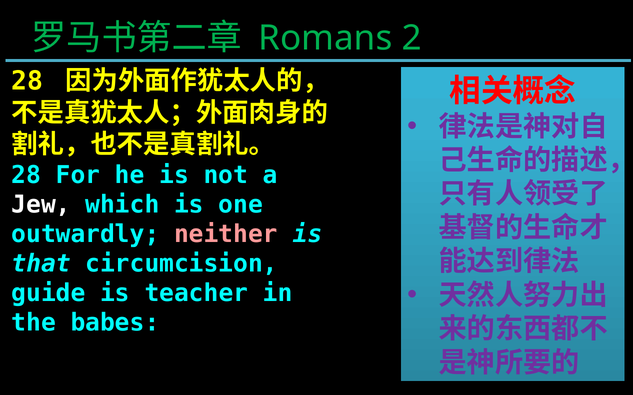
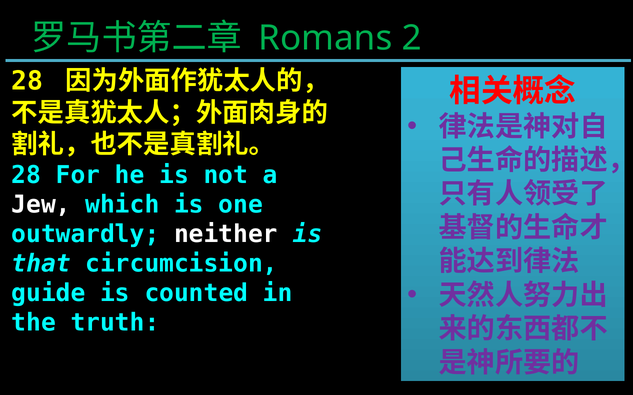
neither colour: pink -> white
teacher: teacher -> counted
babes: babes -> truth
